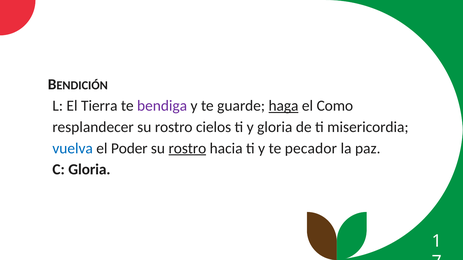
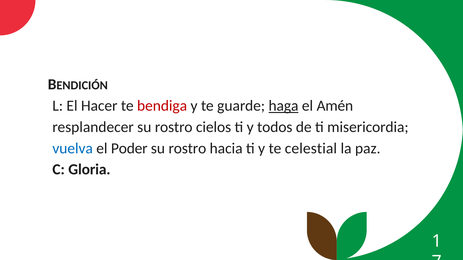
Tierra: Tierra -> Hacer
bendiga colour: purple -> red
Como: Como -> Amén
y gloria: gloria -> todos
rostro at (187, 149) underline: present -> none
pecador: pecador -> celestial
